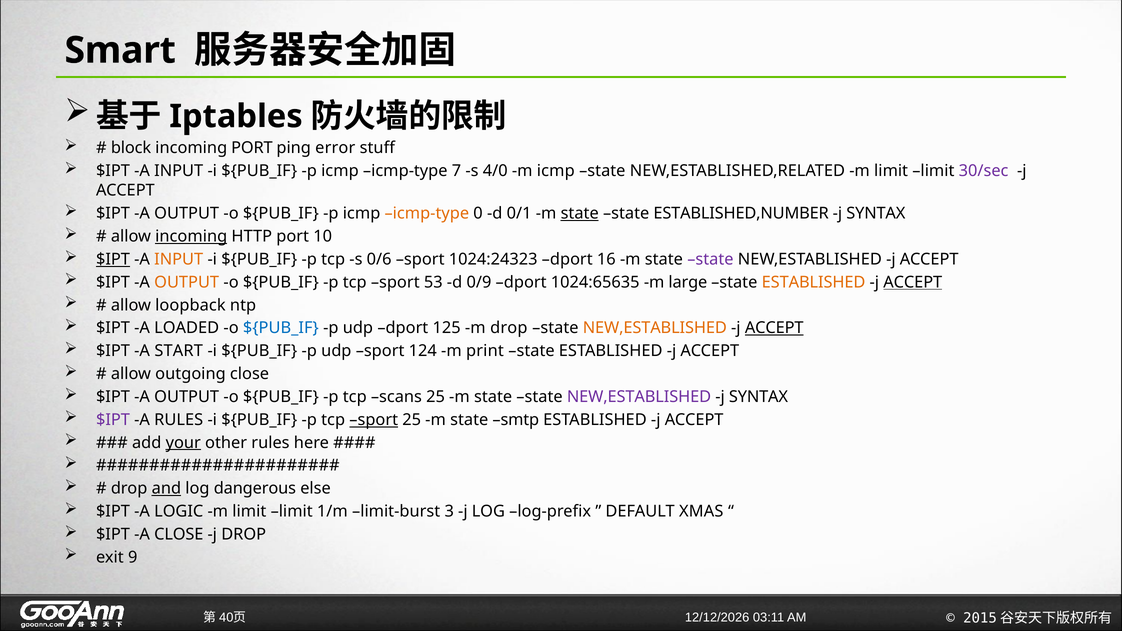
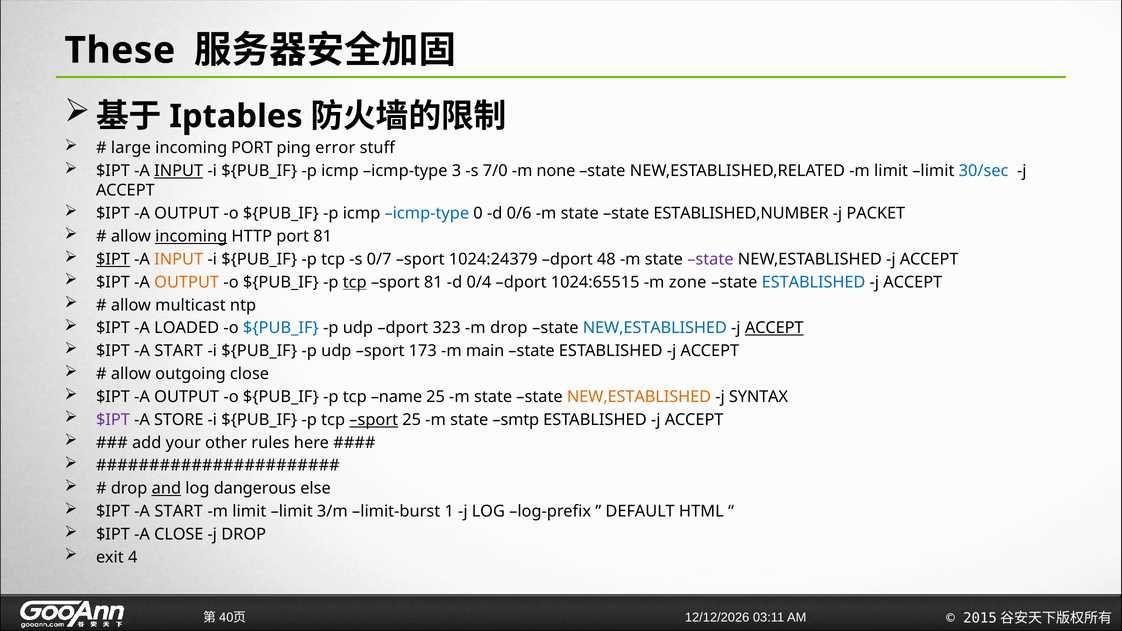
Smart: Smart -> These
block: block -> large
INPUT at (179, 171) underline: none -> present
7: 7 -> 3
4/0: 4/0 -> 7/0
m icmp: icmp -> none
30/sec colour: purple -> blue
icmp-type at (427, 213) colour: orange -> blue
0/1: 0/1 -> 0/6
state at (580, 213) underline: present -> none
SYNTAX at (876, 213): SYNTAX -> PACKET
port 10: 10 -> 81
0/6: 0/6 -> 0/7
1024:24323: 1024:24323 -> 1024:24379
16: 16 -> 48
tcp at (355, 282) underline: none -> present
sport 53: 53 -> 81
0/9: 0/9 -> 0/4
1024:65635: 1024:65635 -> 1024:65515
large: large -> zone
ESTABLISHED at (814, 282) colour: orange -> blue
ACCEPT at (913, 282) underline: present -> none
loopback: loopback -> multicast
125: 125 -> 323
NEW,ESTABLISHED at (655, 328) colour: orange -> blue
124: 124 -> 173
print: print -> main
scans: scans -> name
NEW,ESTABLISHED at (639, 397) colour: purple -> orange
A RULES: RULES -> STORE
your underline: present -> none
LOGIC at (179, 512): LOGIC -> START
1/m: 1/m -> 3/m
3: 3 -> 1
XMAS: XMAS -> HTML
9: 9 -> 4
